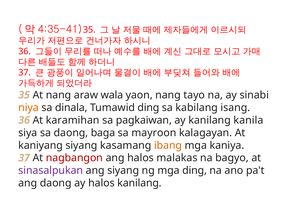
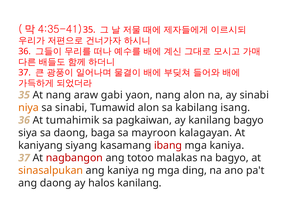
wala: wala -> gabi
nang tayo: tayo -> alon
sa dinala: dinala -> sinabi
Tumawid ding: ding -> alon
karamihan: karamihan -> tumahimik
kanilang kanila: kanila -> bagyo
ibang colour: orange -> red
ang halos: halos -> totoo
sinasalpukan colour: purple -> orange
ang siyang: siyang -> kaniya
